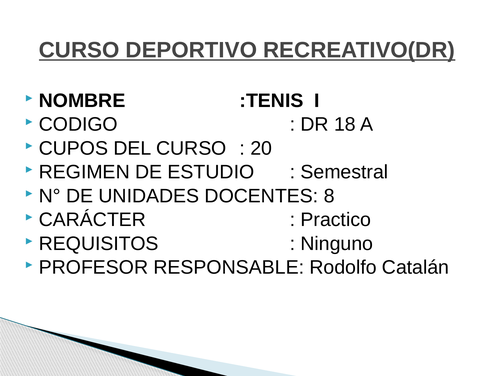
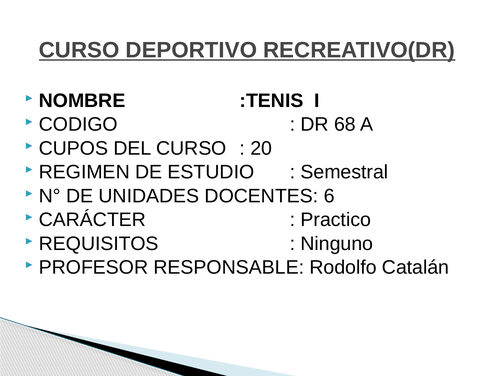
18: 18 -> 68
8: 8 -> 6
